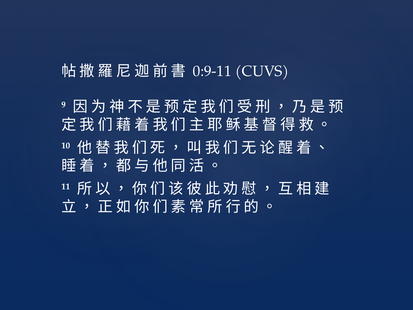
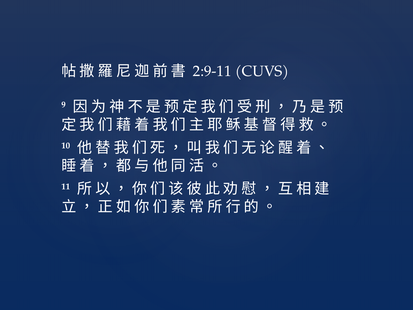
0:9-11: 0:9-11 -> 2:9-11
